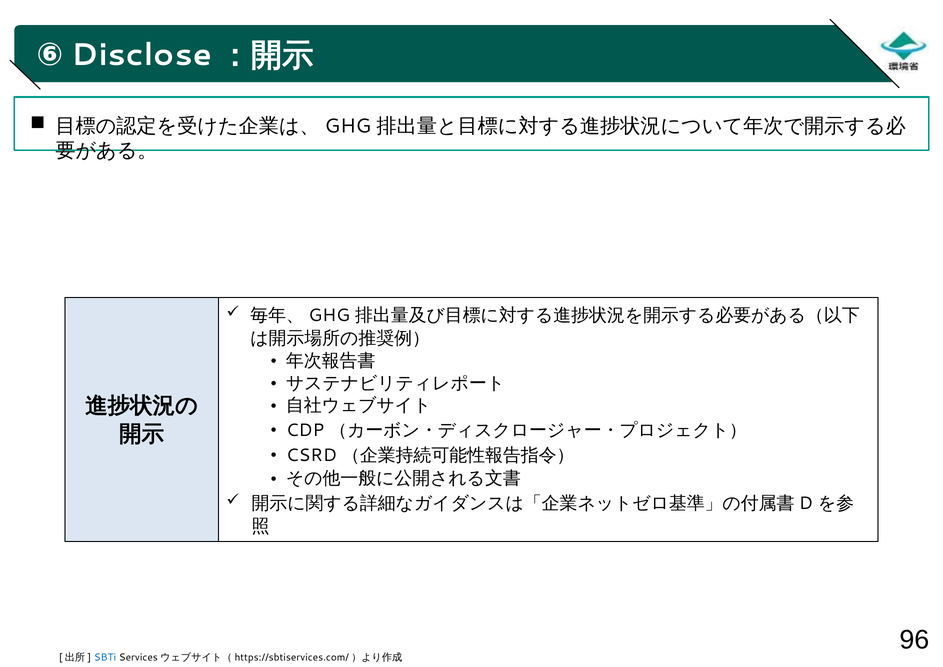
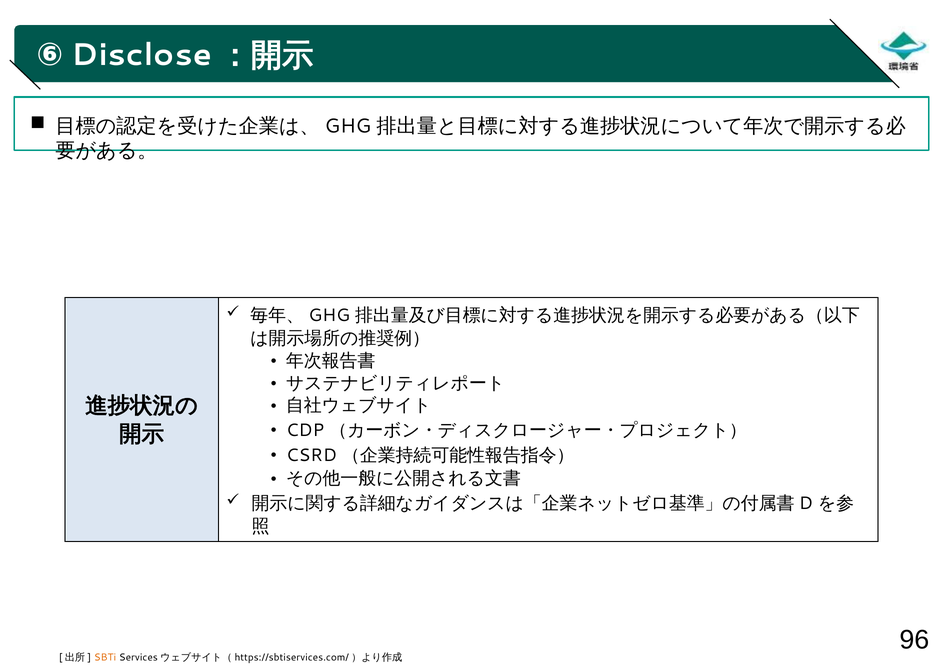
SBTi colour: blue -> orange
